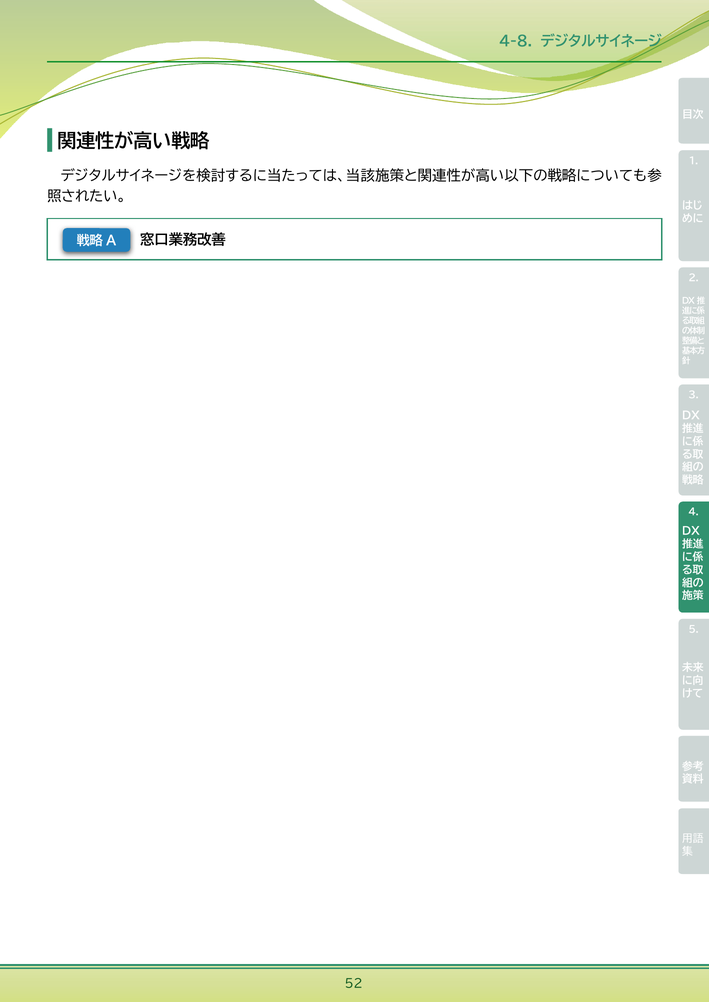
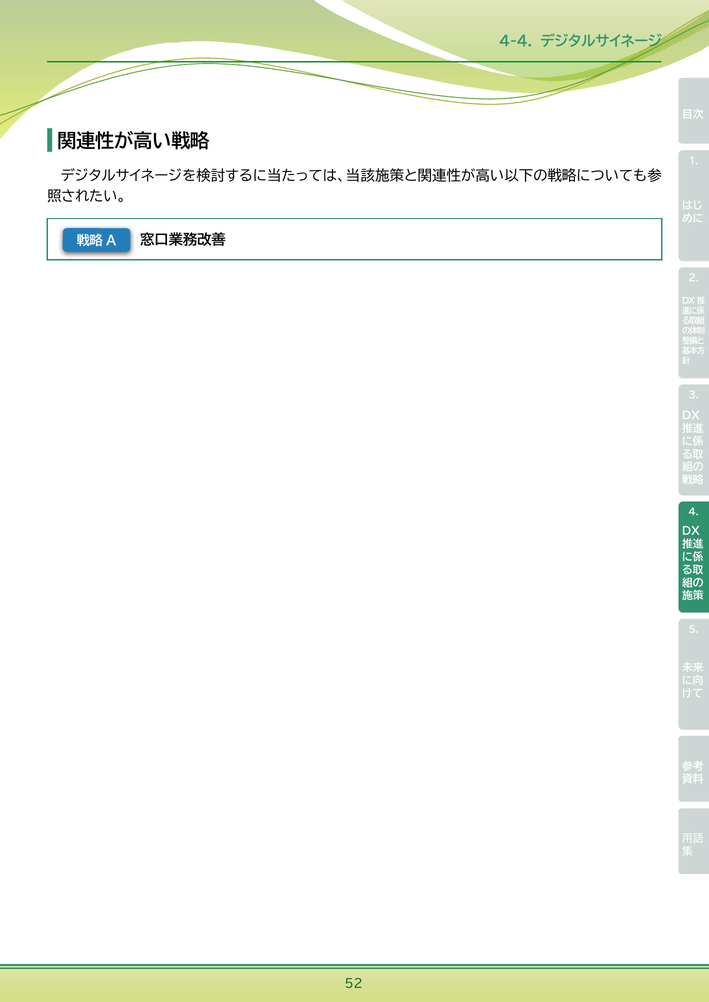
4-8: 4-8 -> 4-4
